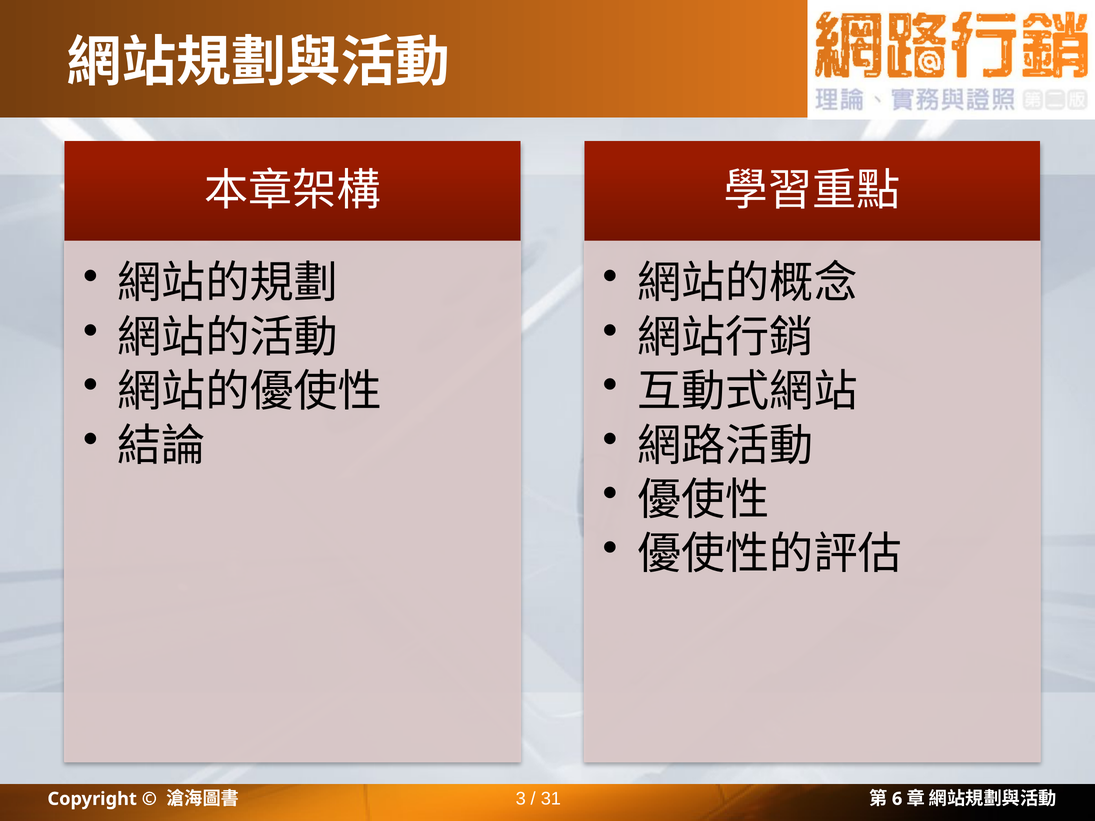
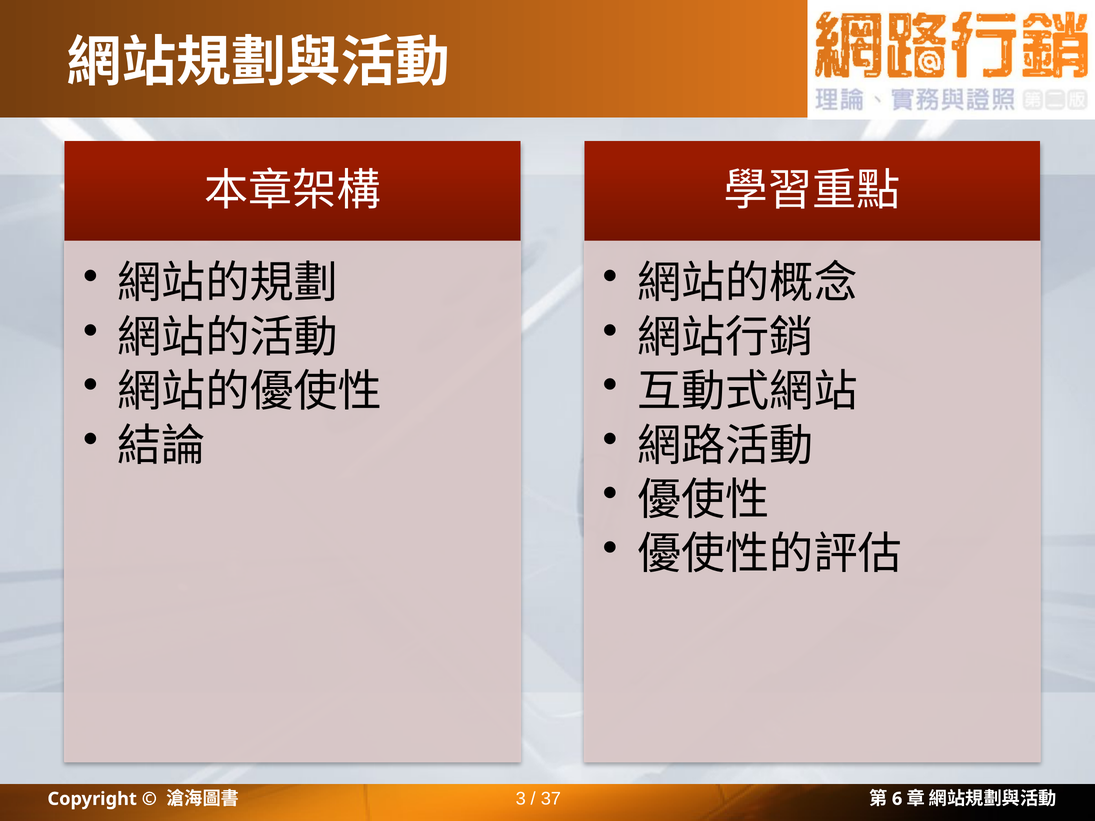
31: 31 -> 37
